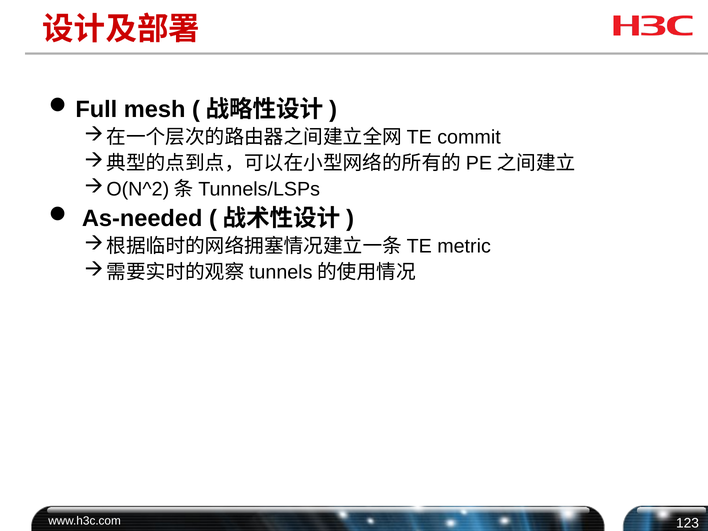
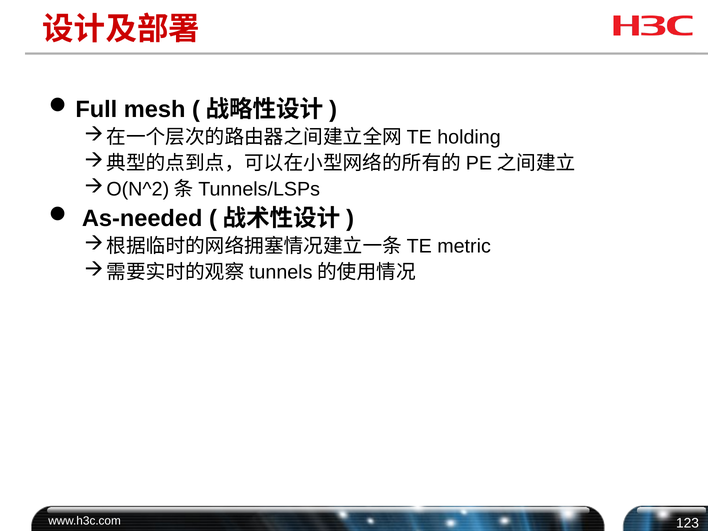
commit: commit -> holding
